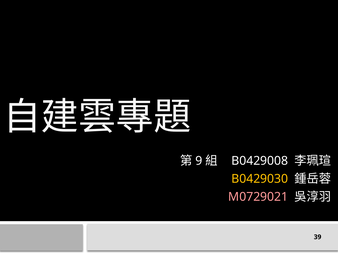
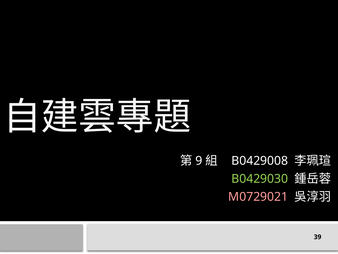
B0429030 colour: yellow -> light green
